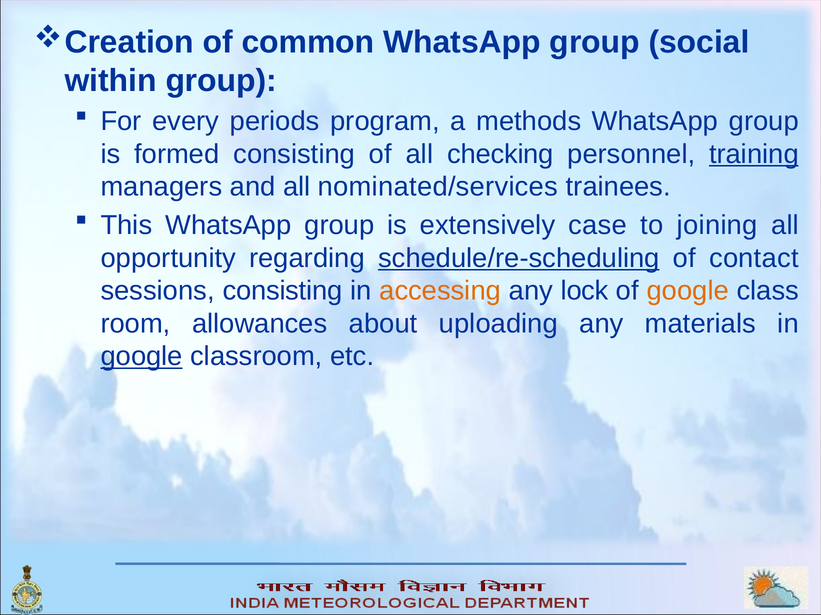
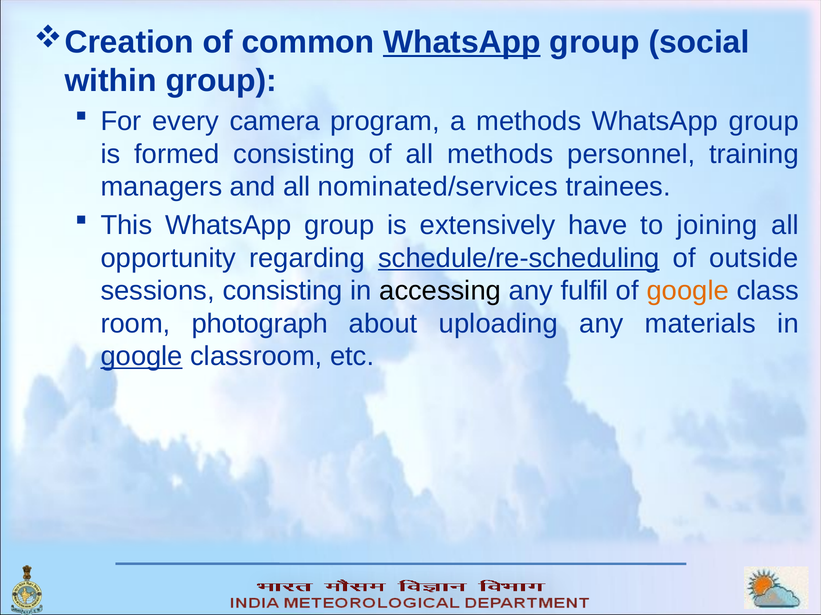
WhatsApp at (462, 42) underline: none -> present
periods: periods -> camera
all checking: checking -> methods
training underline: present -> none
case: case -> have
contact: contact -> outside
accessing colour: orange -> black
lock: lock -> fulfil
allowances: allowances -> photograph
